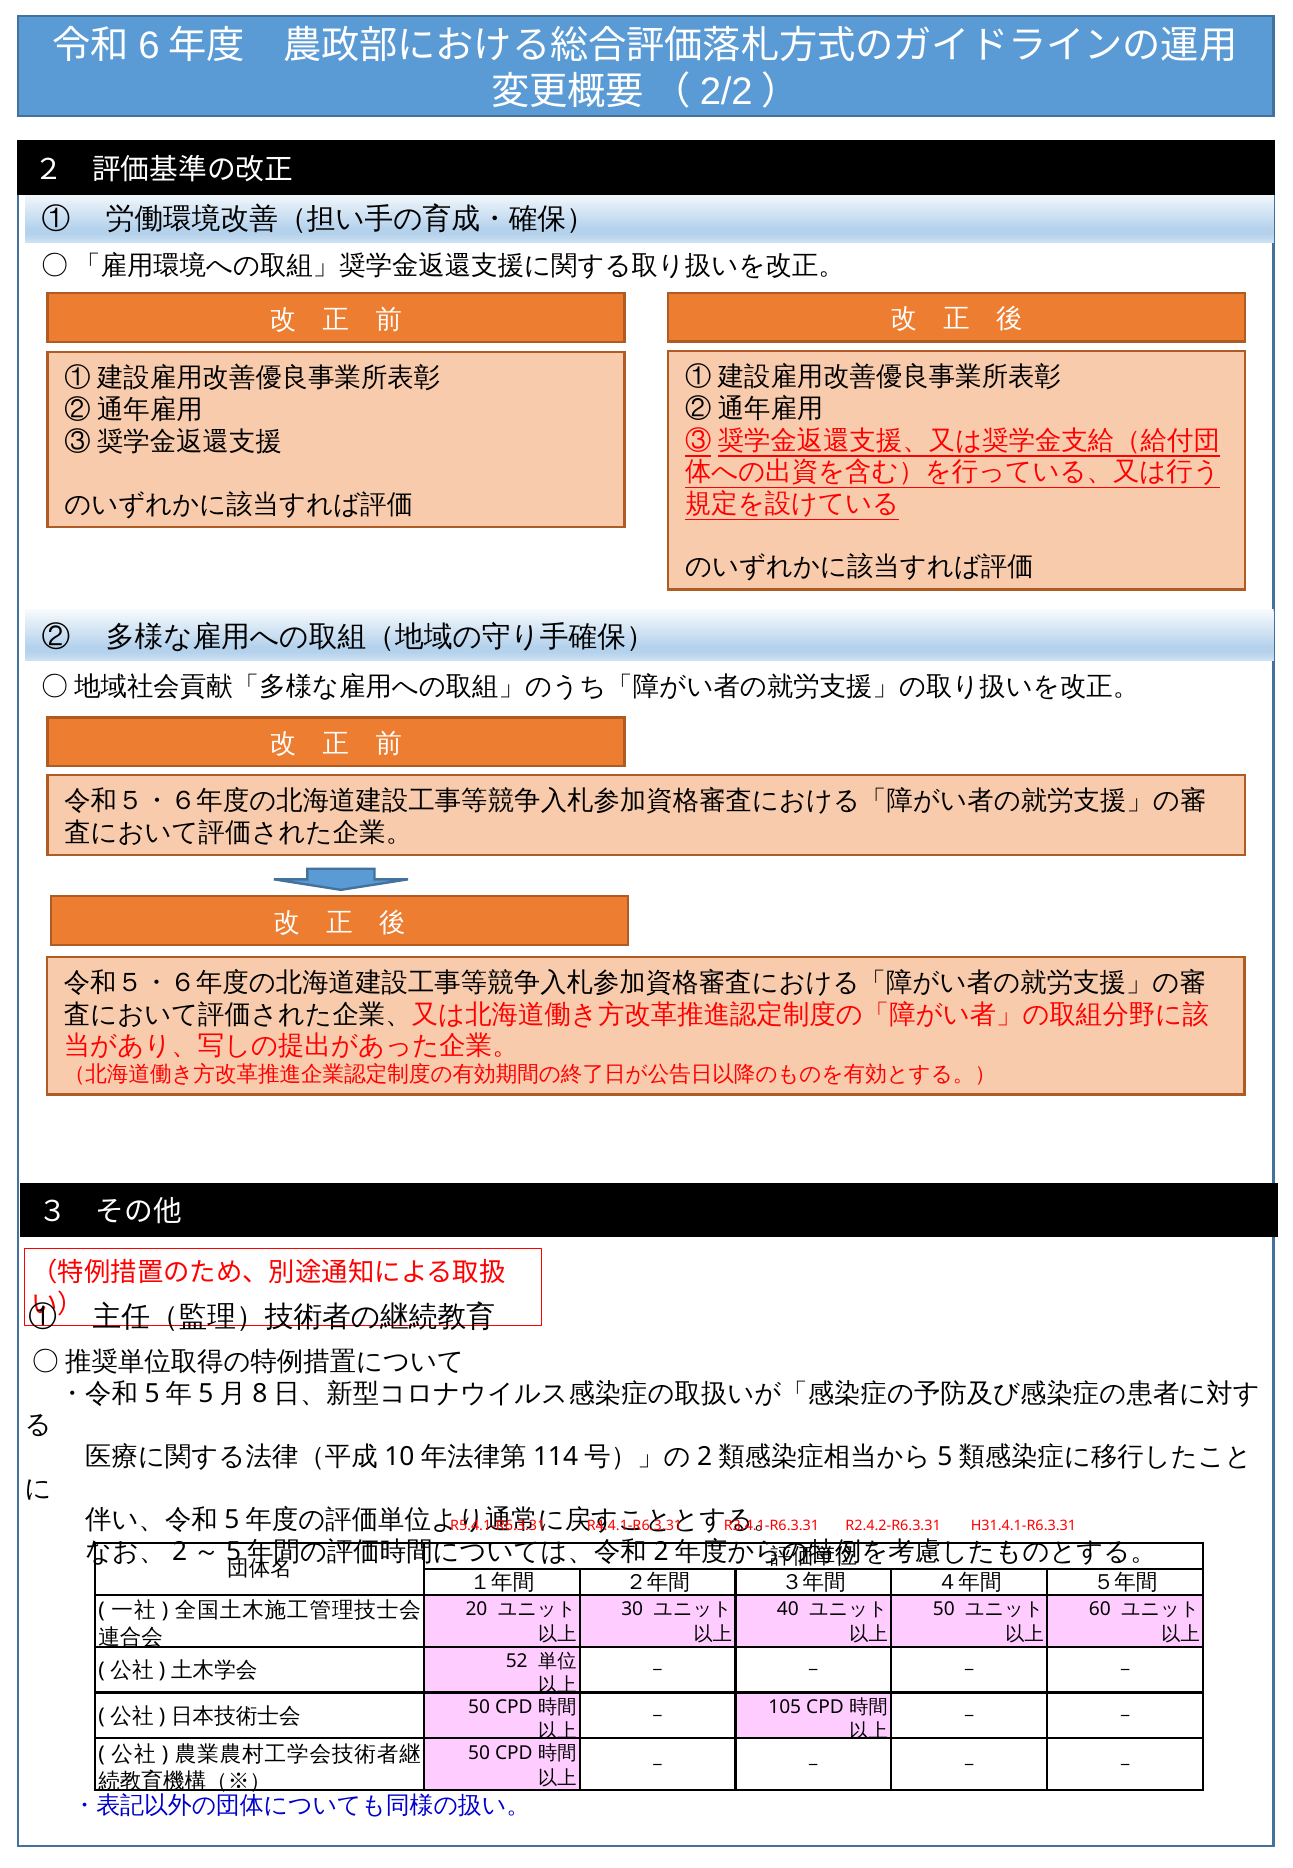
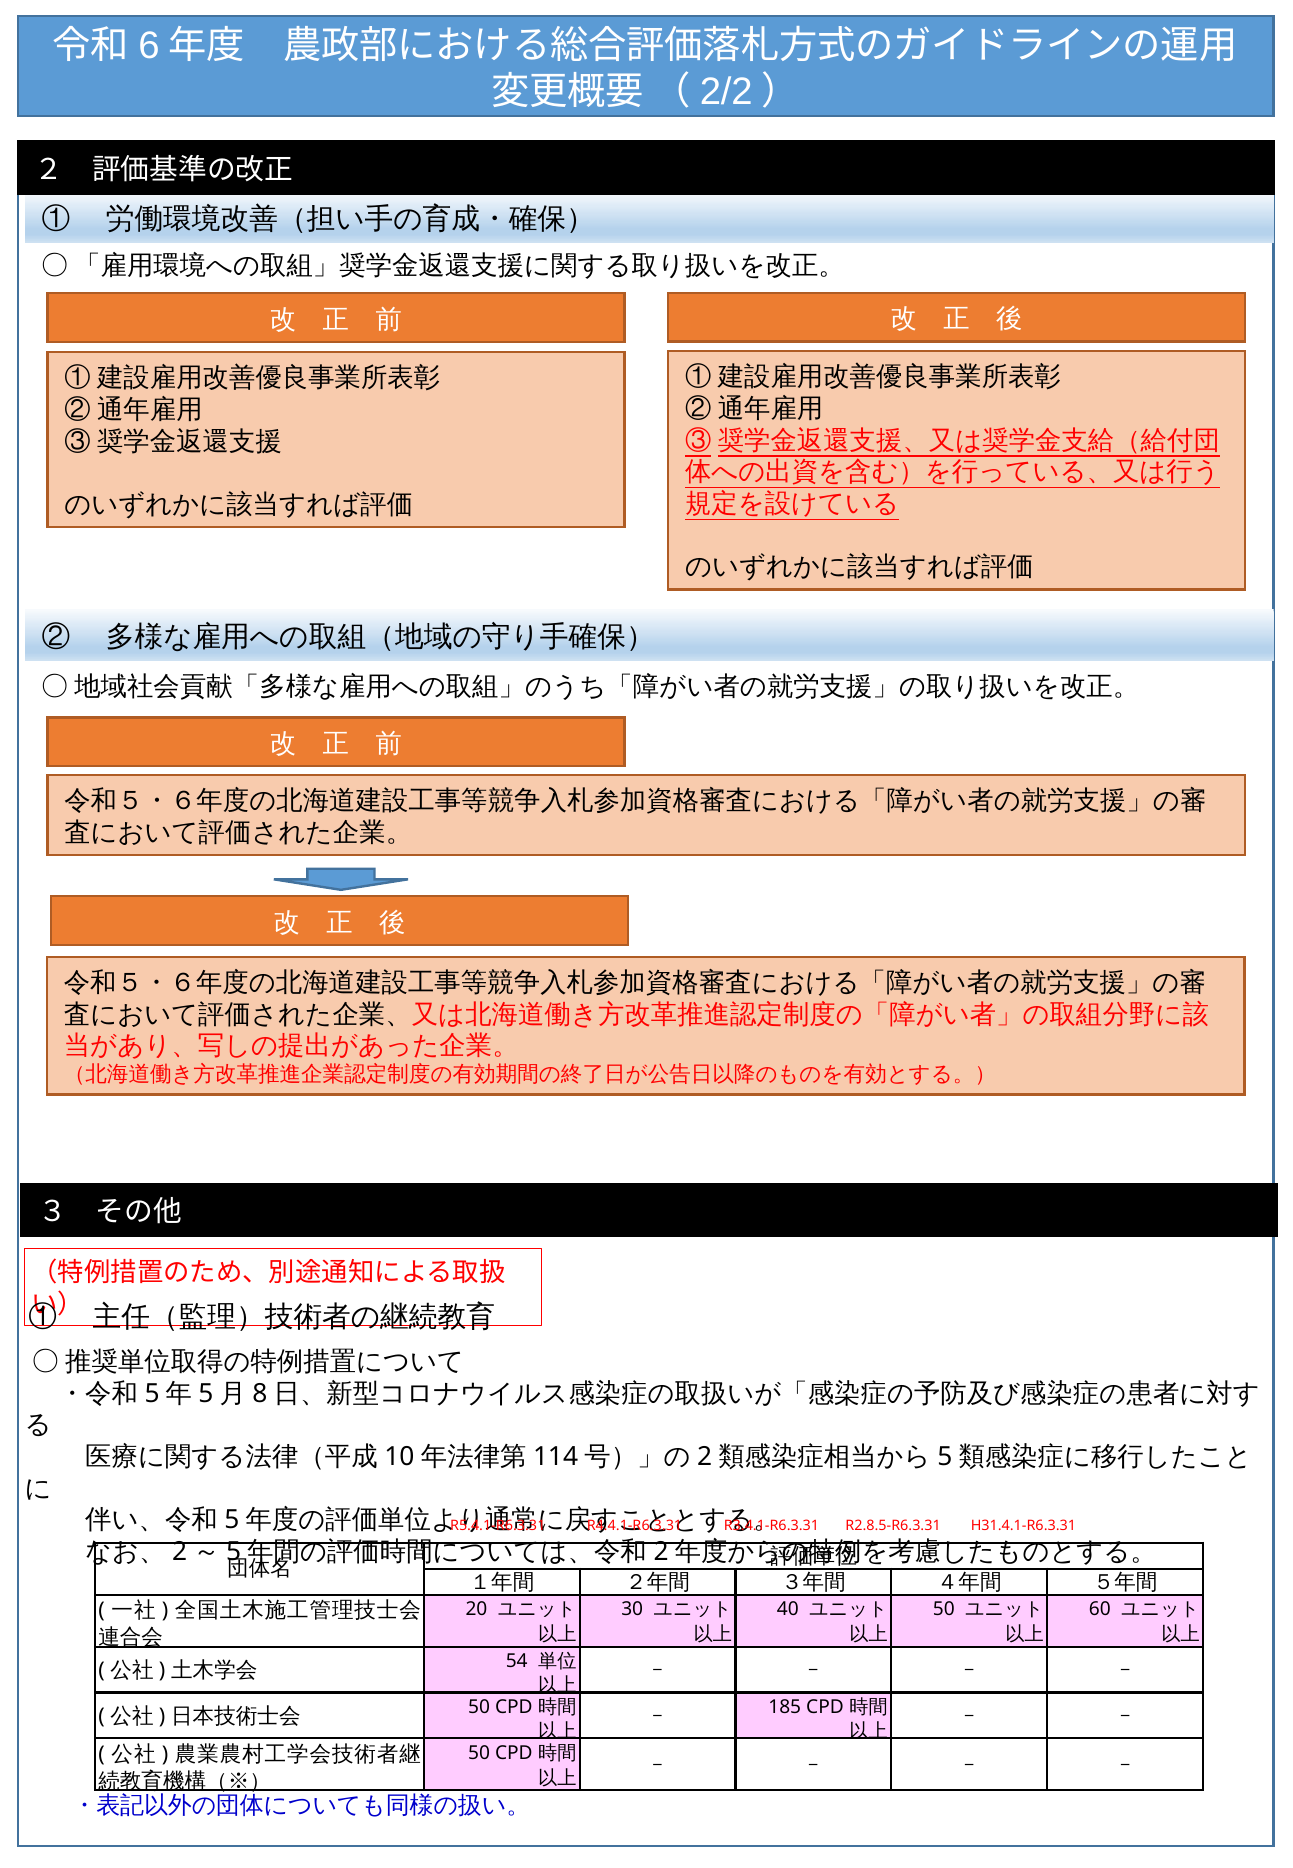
R2.4.2-R6.3.31: R2.4.2-R6.3.31 -> R2.8.5-R6.3.31
52: 52 -> 54
105: 105 -> 185
